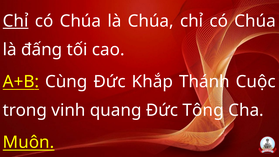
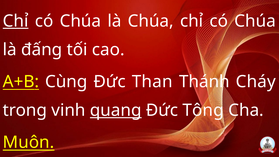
Khắp: Khắp -> Than
Cuộc: Cuộc -> Cháy
quang underline: none -> present
